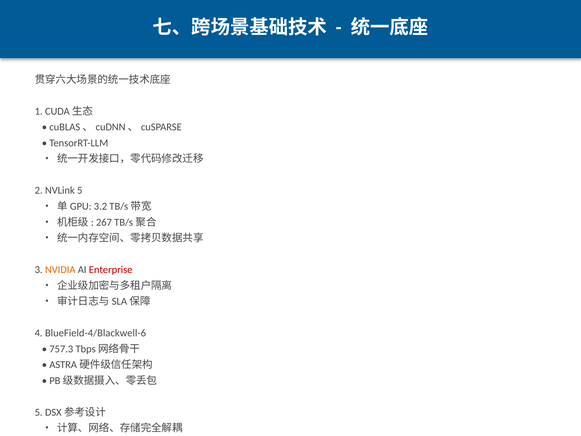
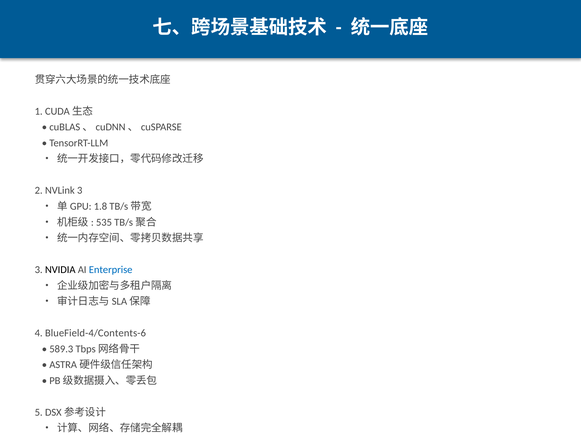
NVLink 5: 5 -> 3
3.2: 3.2 -> 1.8
267: 267 -> 535
NVIDIA colour: orange -> black
Enterprise colour: red -> blue
BlueField-4/Blackwell-6: BlueField-4/Blackwell-6 -> BlueField-4/Contents-6
757.3: 757.3 -> 589.3
